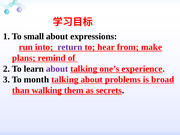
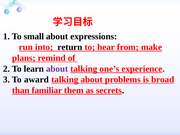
return colour: purple -> black
month: month -> award
walking: walking -> familiar
